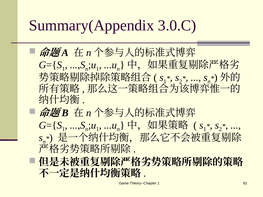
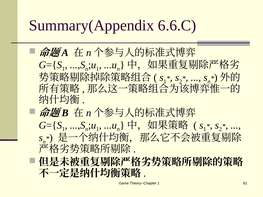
3.0.C: 3.0.C -> 6.6.C
